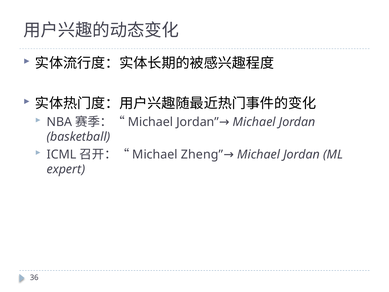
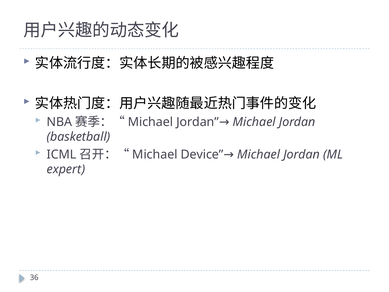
Zheng: Zheng -> Device
